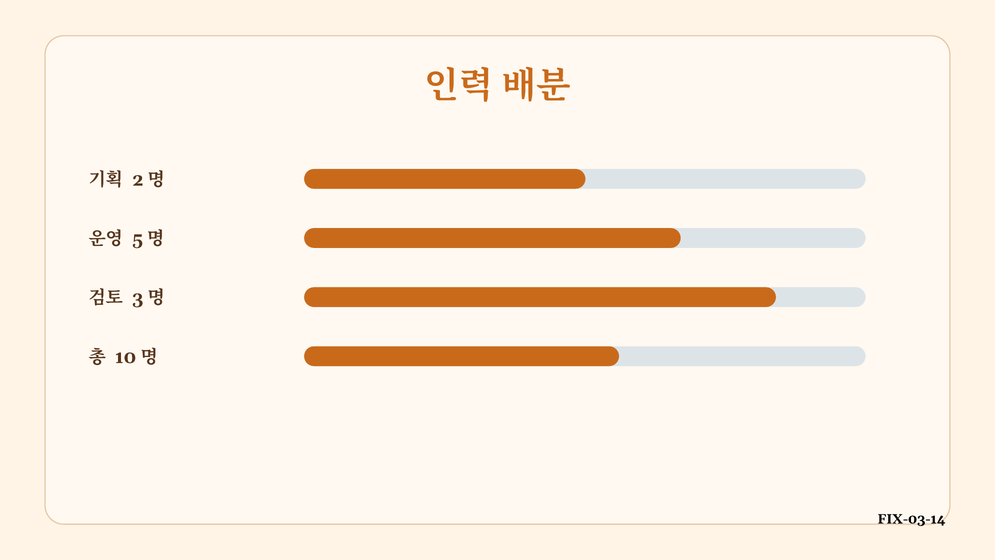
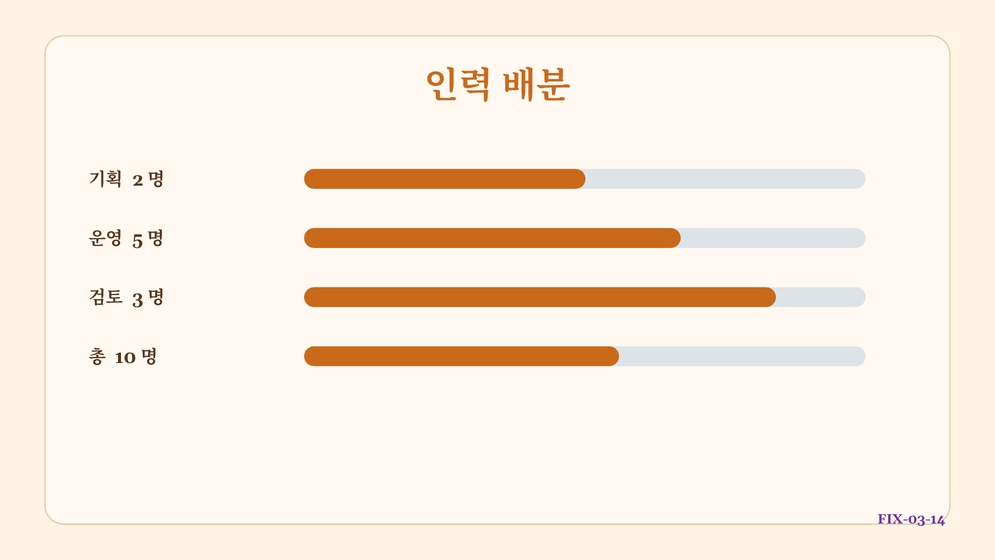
FIX-03-14 colour: black -> purple
